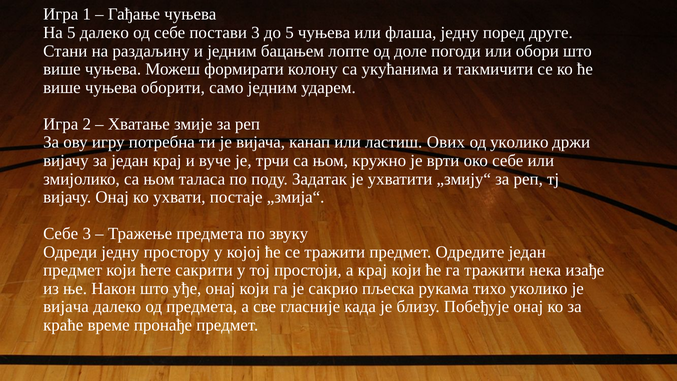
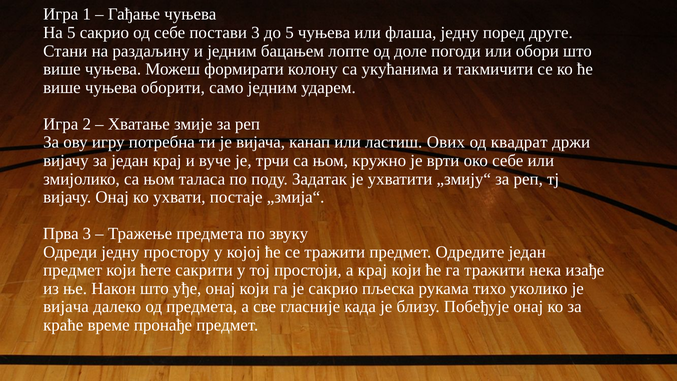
5 далеко: далеко -> сакрио
од уколико: уколико -> квадрат
Себе at (61, 234): Себе -> Прва
